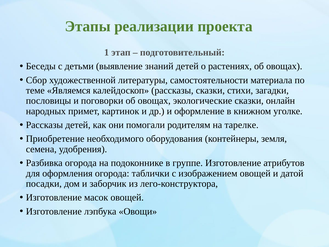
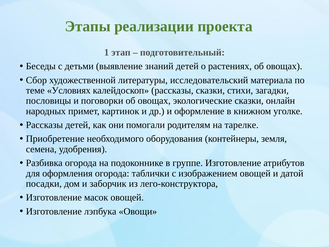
самостоятельности: самостоятельности -> исследовательский
Являемся: Являемся -> Условиях
